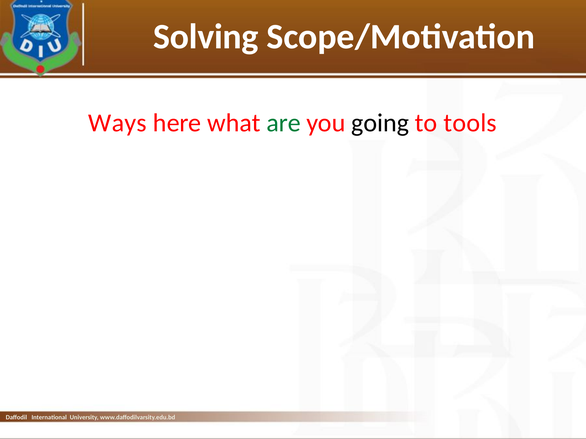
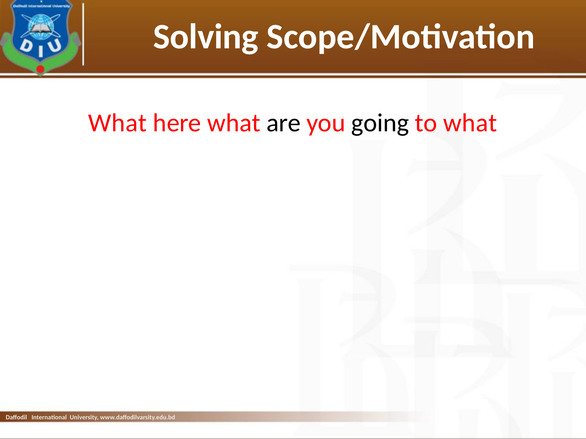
Ways at (118, 123): Ways -> What
are colour: green -> black
to tools: tools -> what
